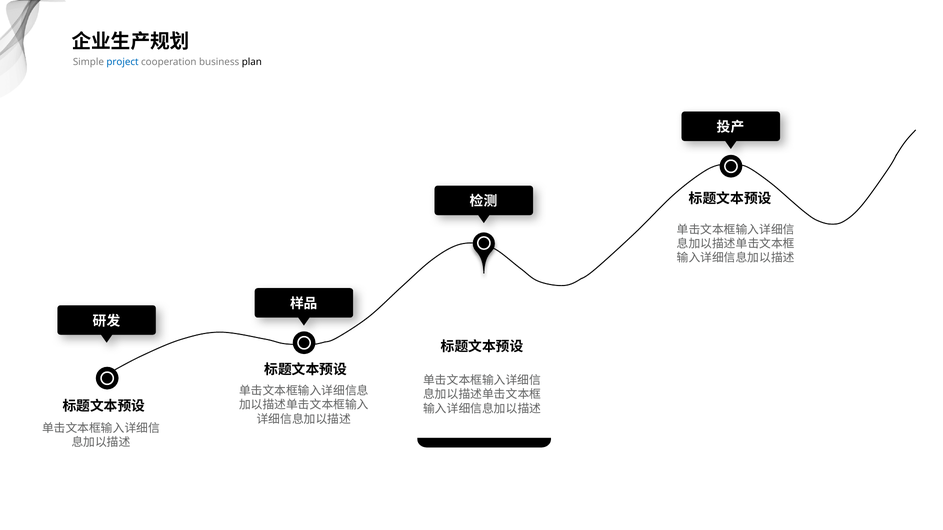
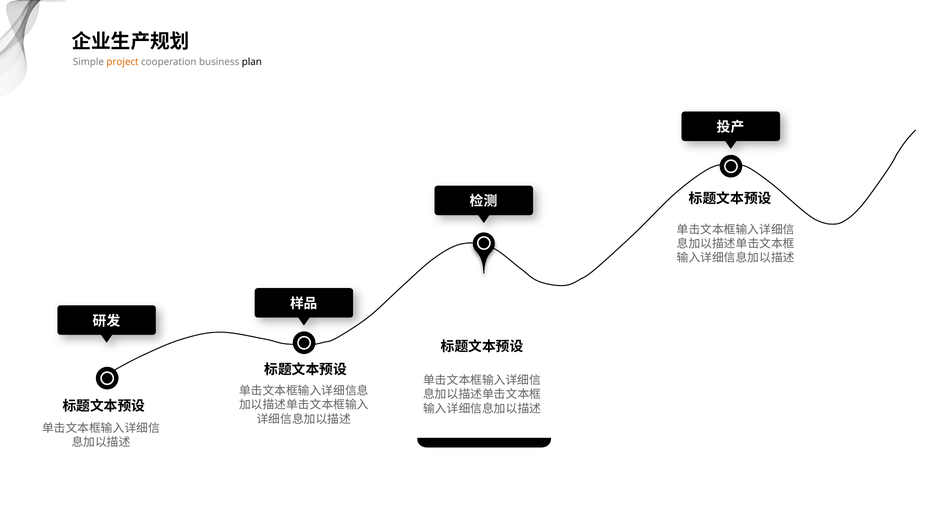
project colour: blue -> orange
